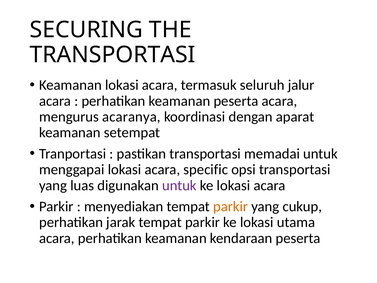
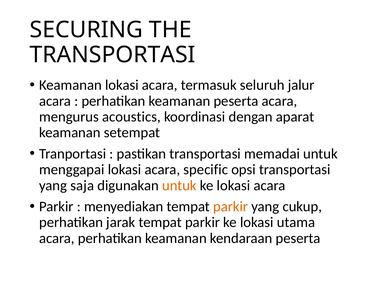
acaranya: acaranya -> acoustics
luas: luas -> saja
untuk at (179, 185) colour: purple -> orange
